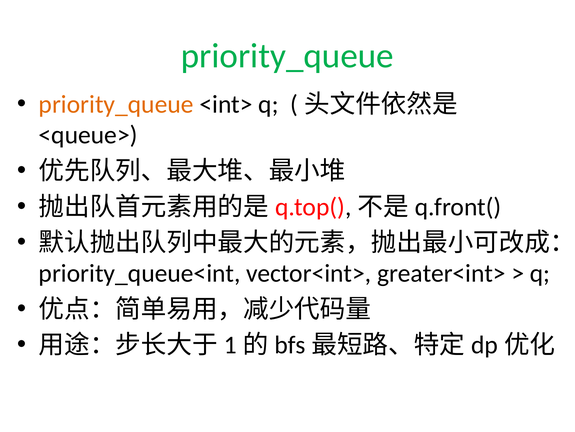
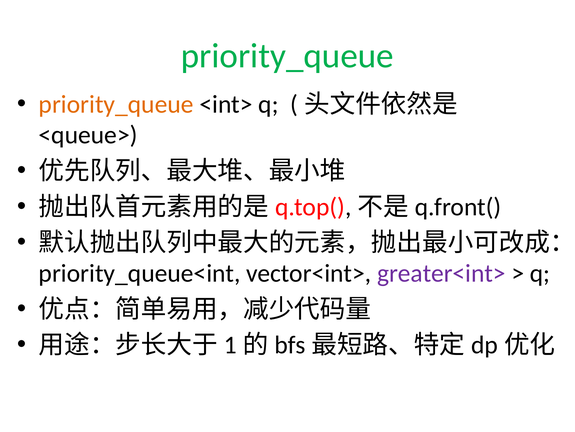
greater<int> colour: black -> purple
